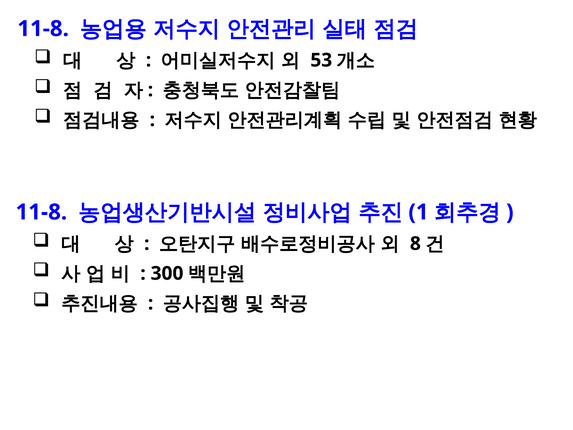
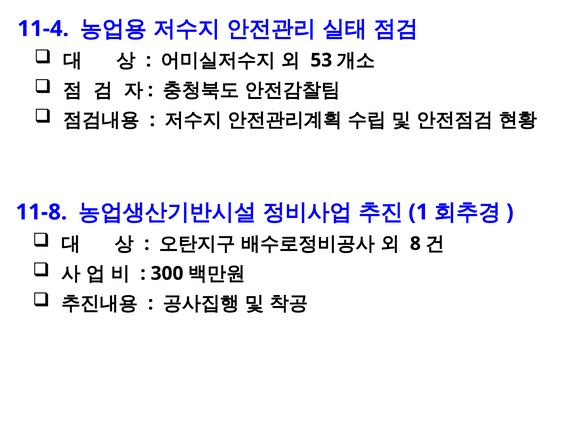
11-8 at (43, 29): 11-8 -> 11-4
